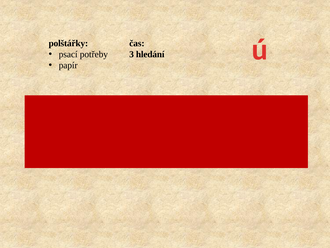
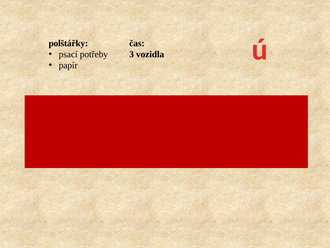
hledání: hledání -> vozidla
